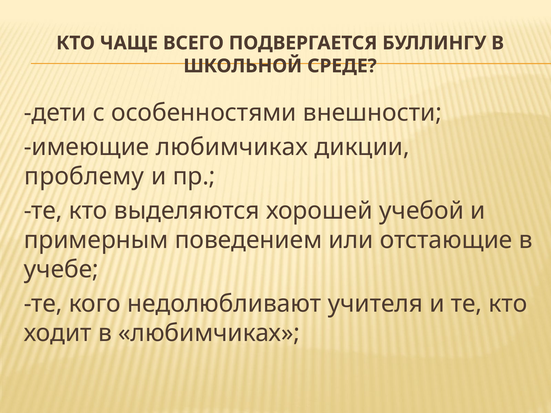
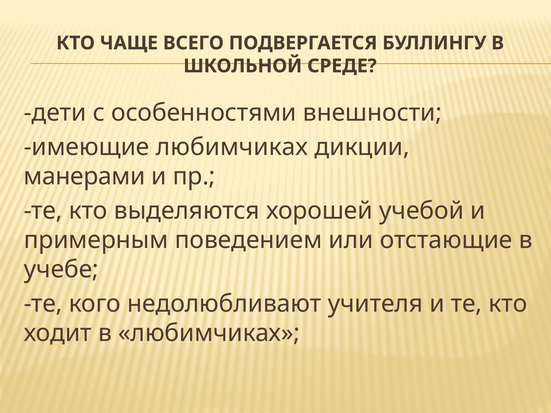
проблему: проблему -> манерами
